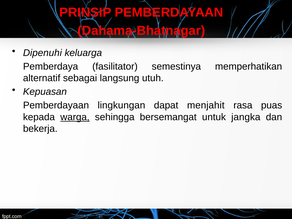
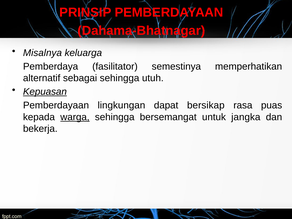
Dipenuhi: Dipenuhi -> Misalnya
sebagai langsung: langsung -> sehingga
Kepuasan underline: none -> present
menjahit: menjahit -> bersikap
